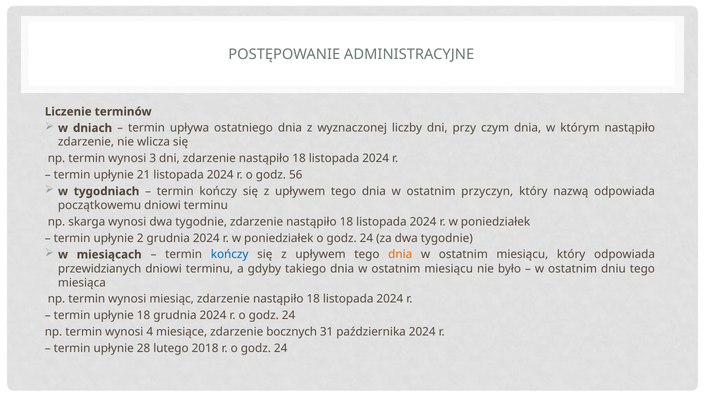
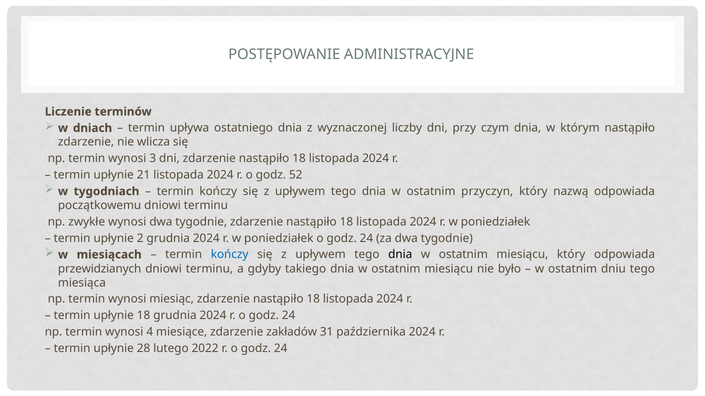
56: 56 -> 52
skarga: skarga -> zwykłe
dnia at (400, 255) colour: orange -> black
bocznych: bocznych -> zakładów
2018: 2018 -> 2022
